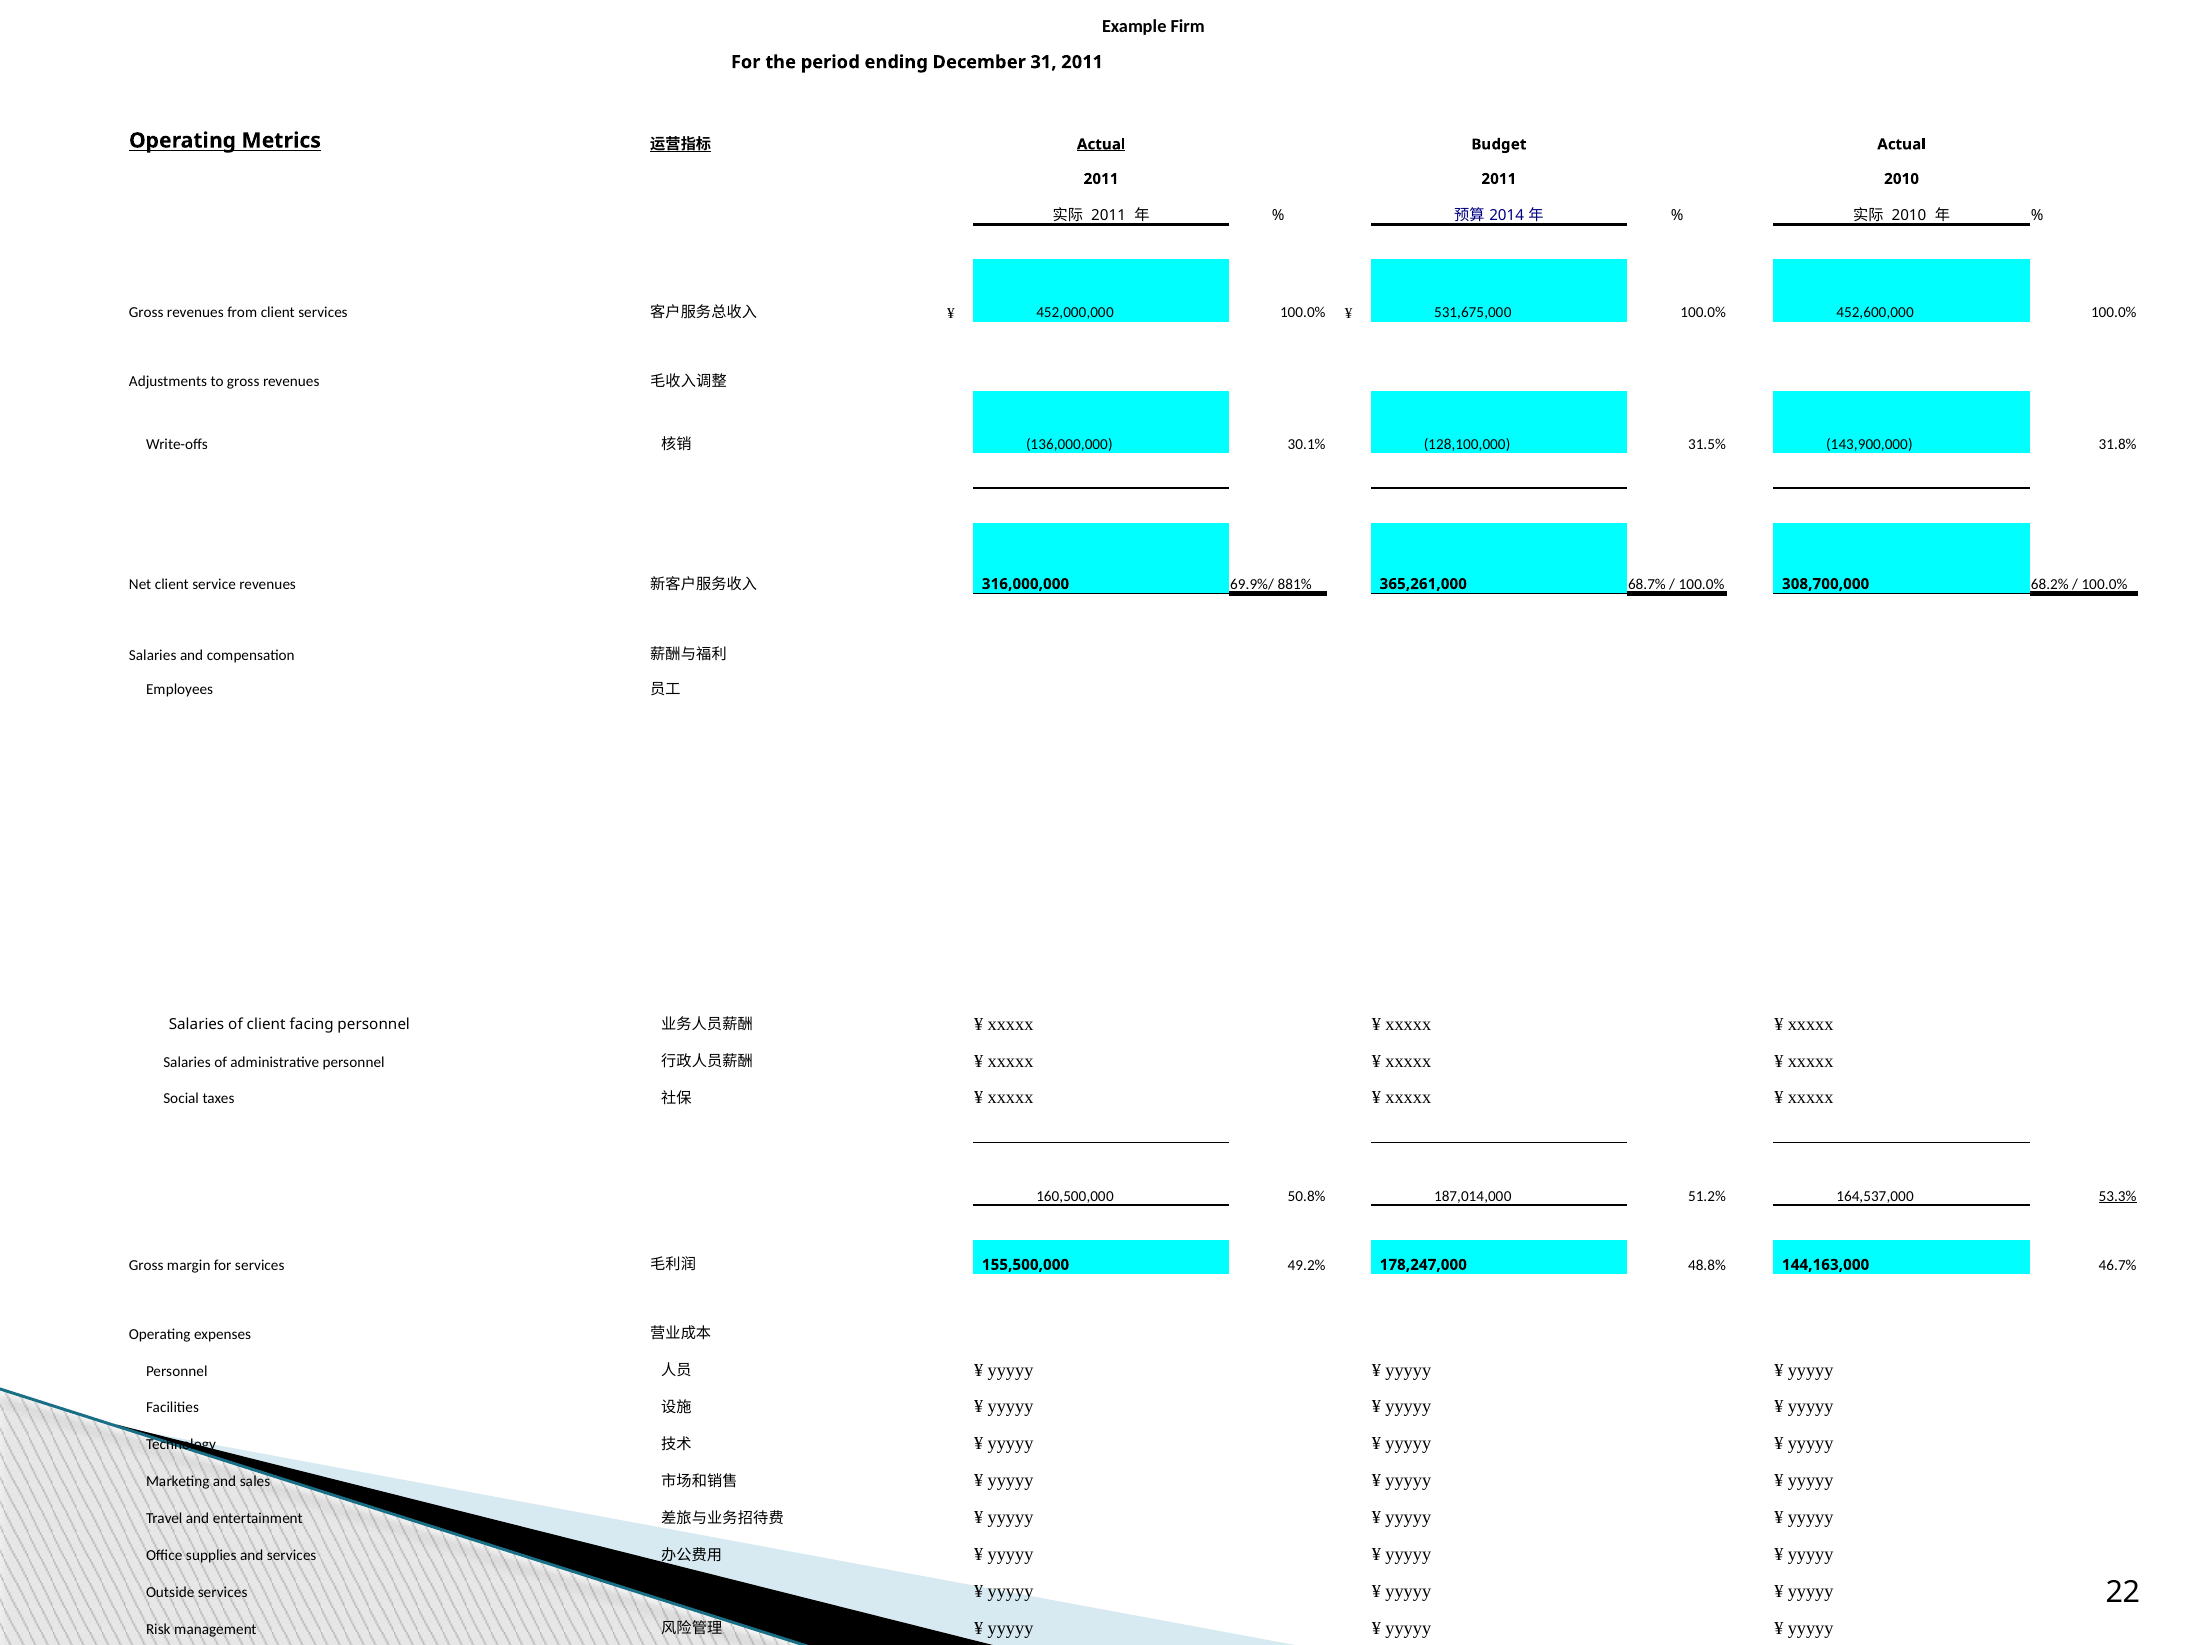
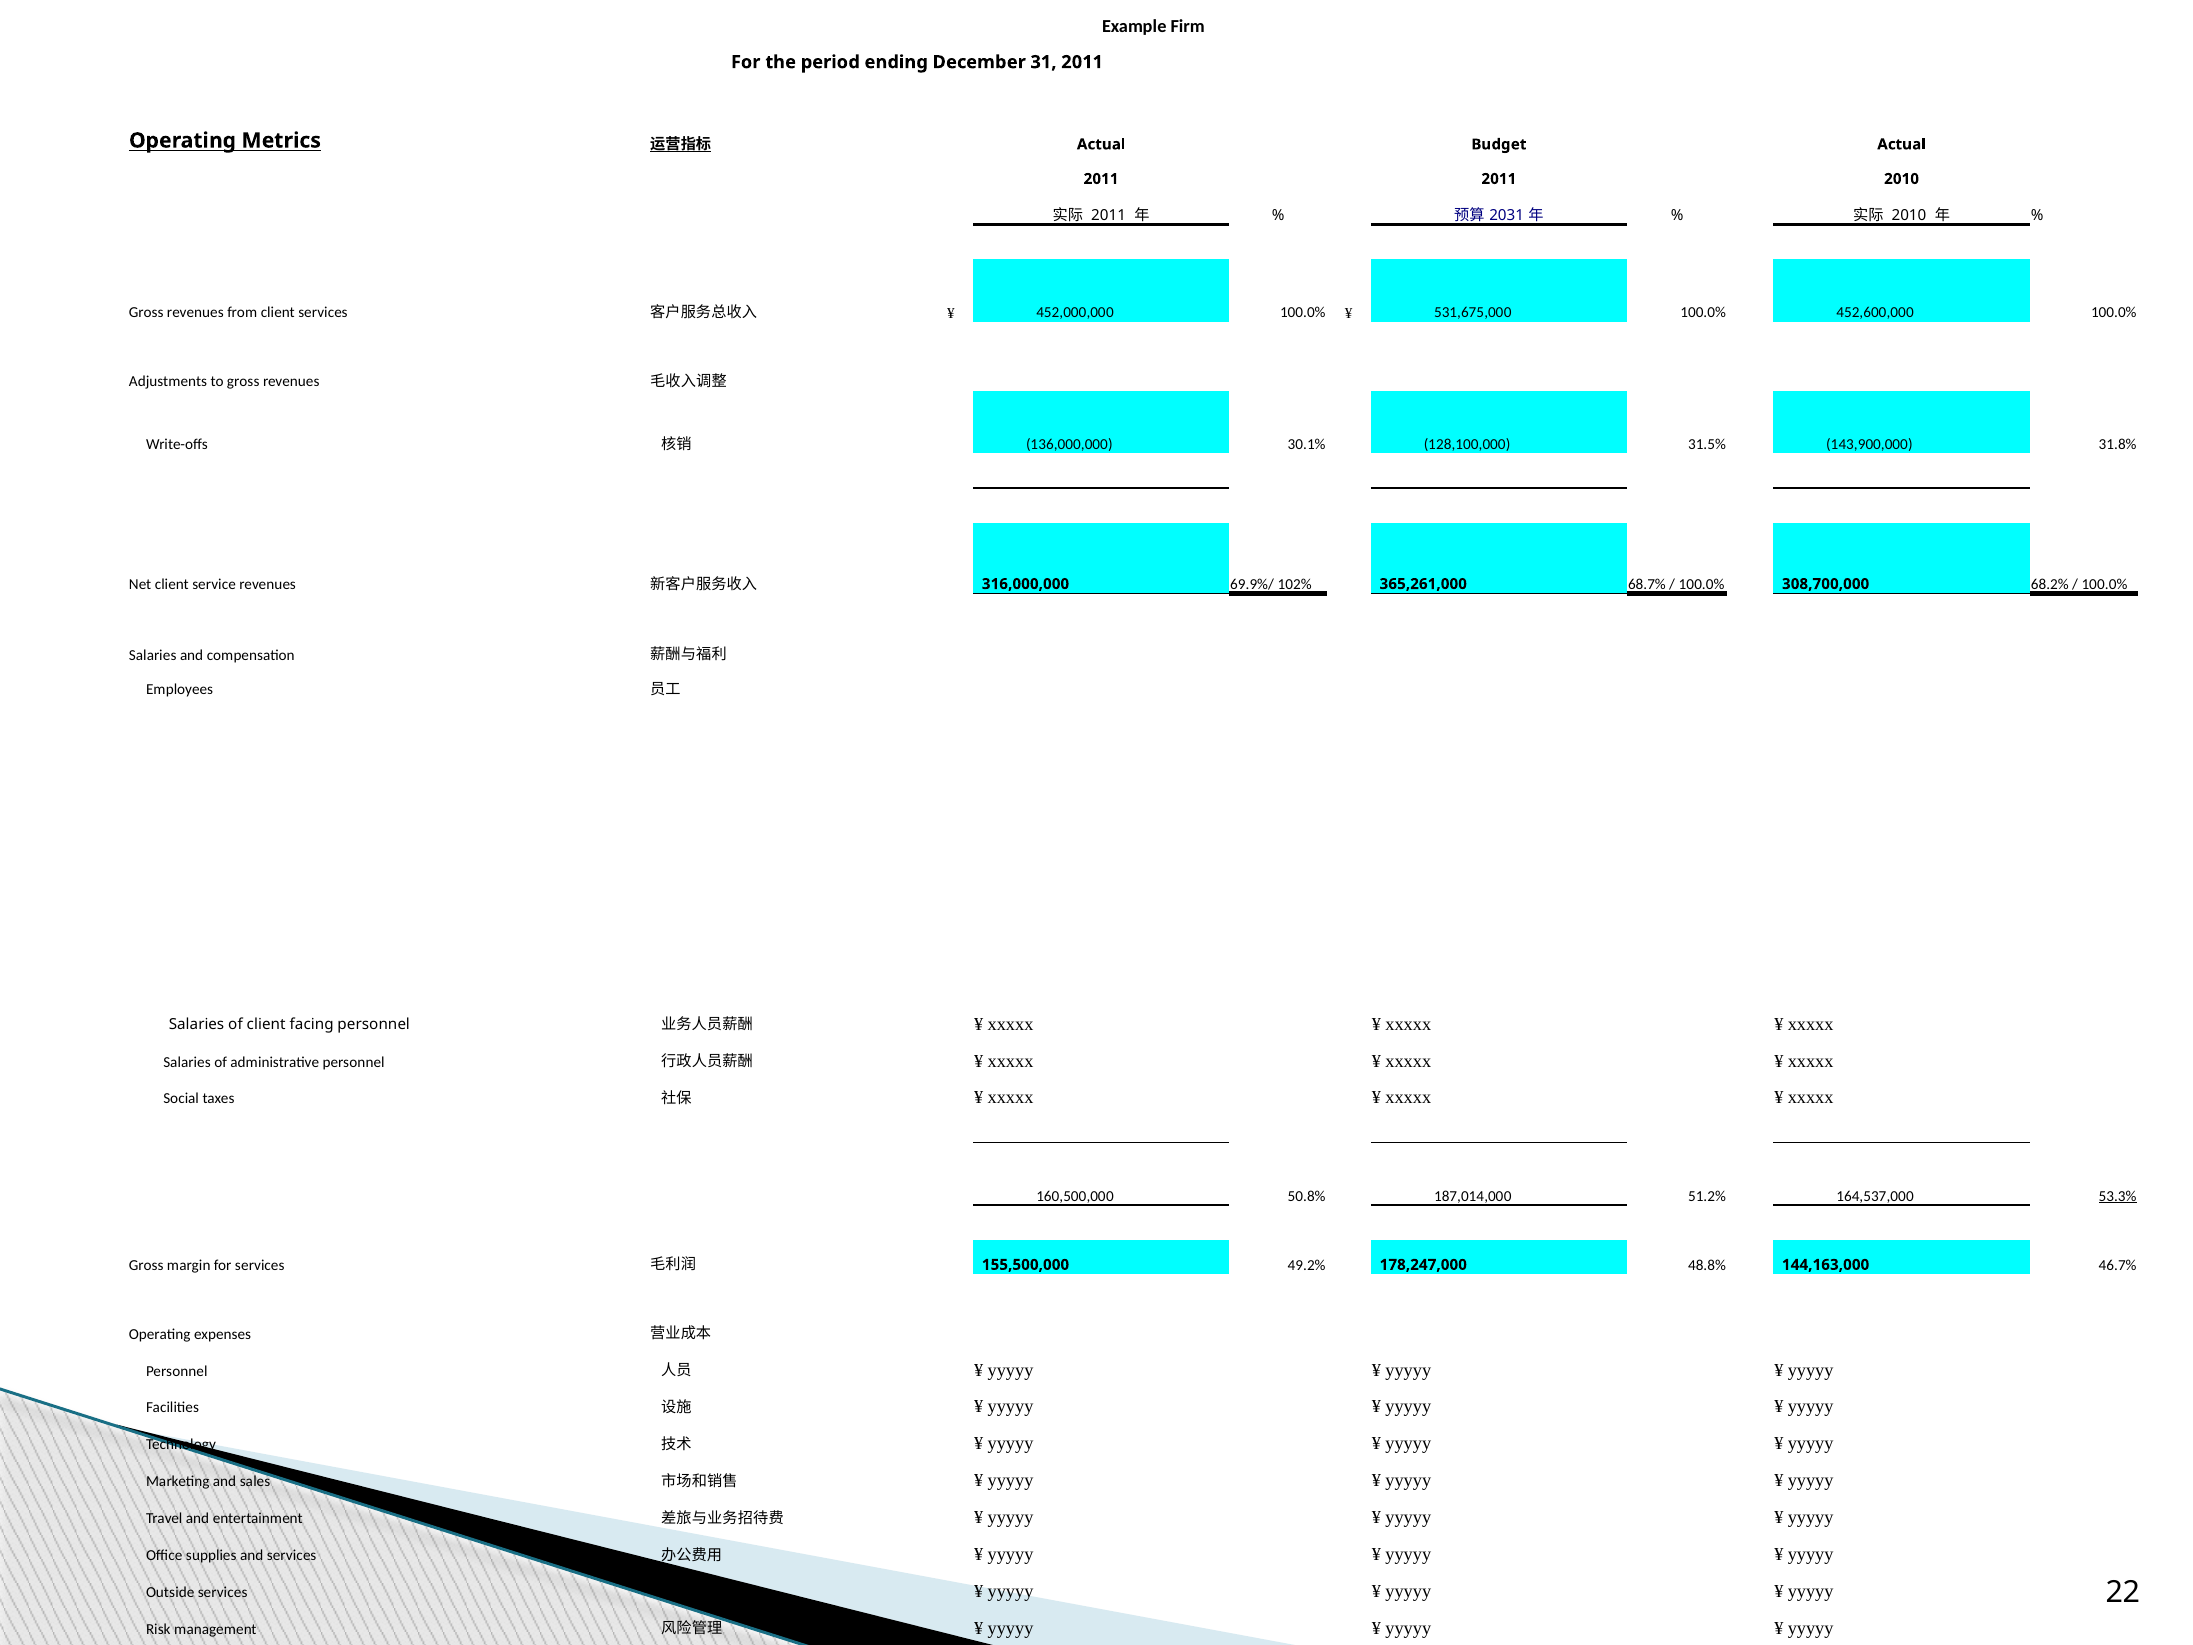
Actual at (1101, 144) underline: present -> none
2014: 2014 -> 2031
881%: 881% -> 102%
